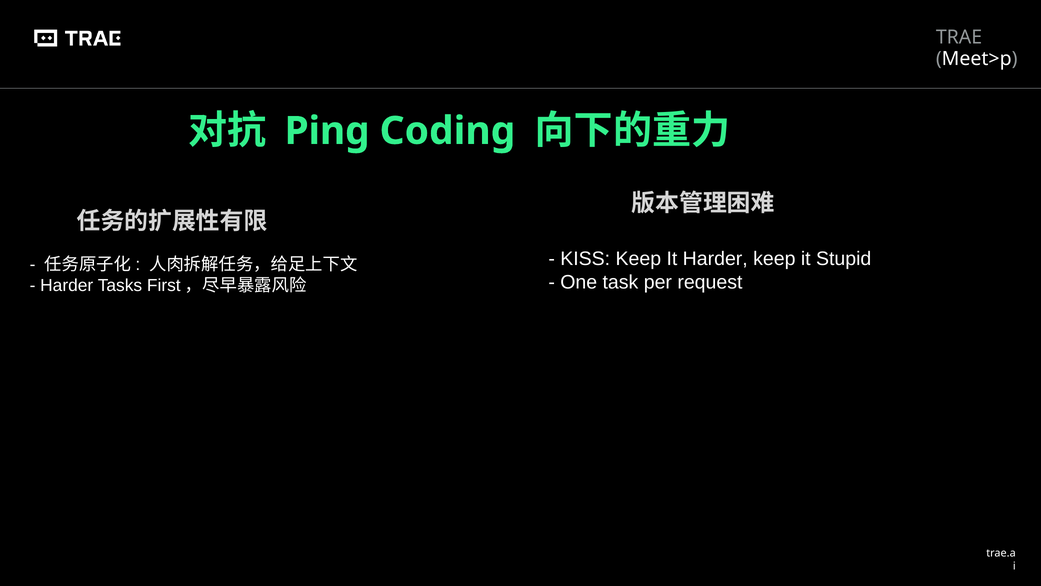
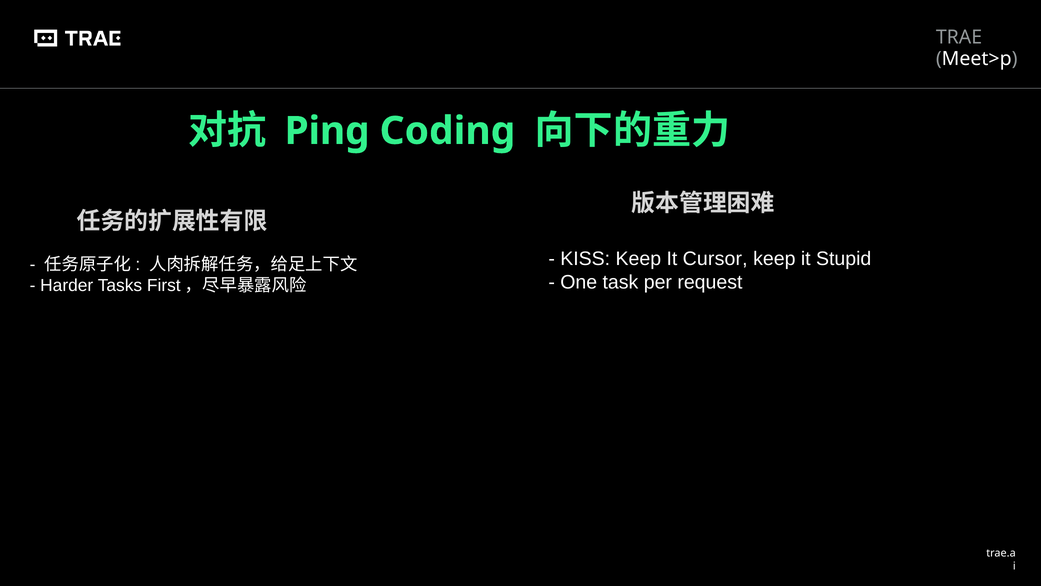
It Harder: Harder -> Cursor
